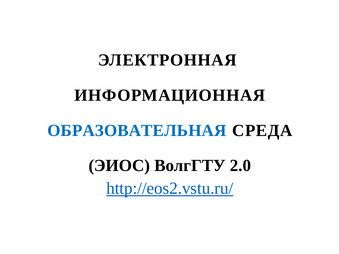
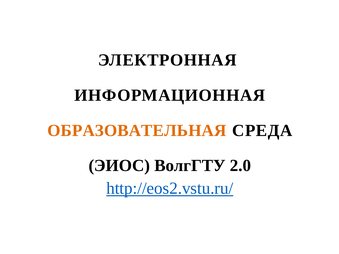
ОБРАЗОВАТЕЛЬНАЯ colour: blue -> orange
